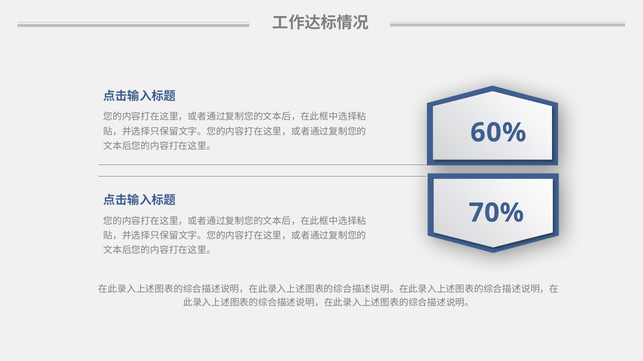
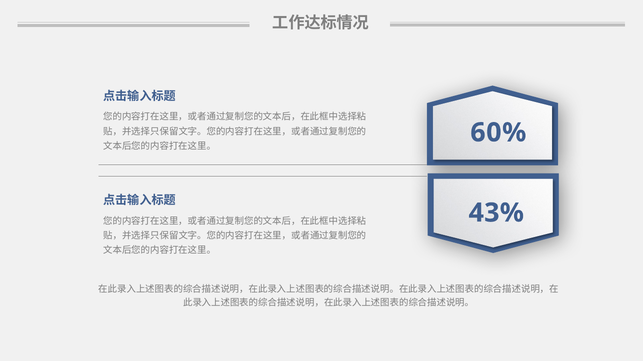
70%: 70% -> 43%
